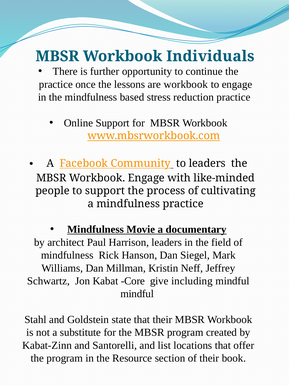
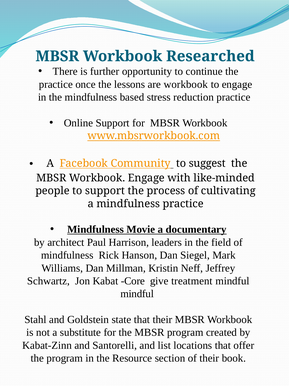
Individuals: Individuals -> Researched
to leaders: leaders -> suggest
including: including -> treatment
